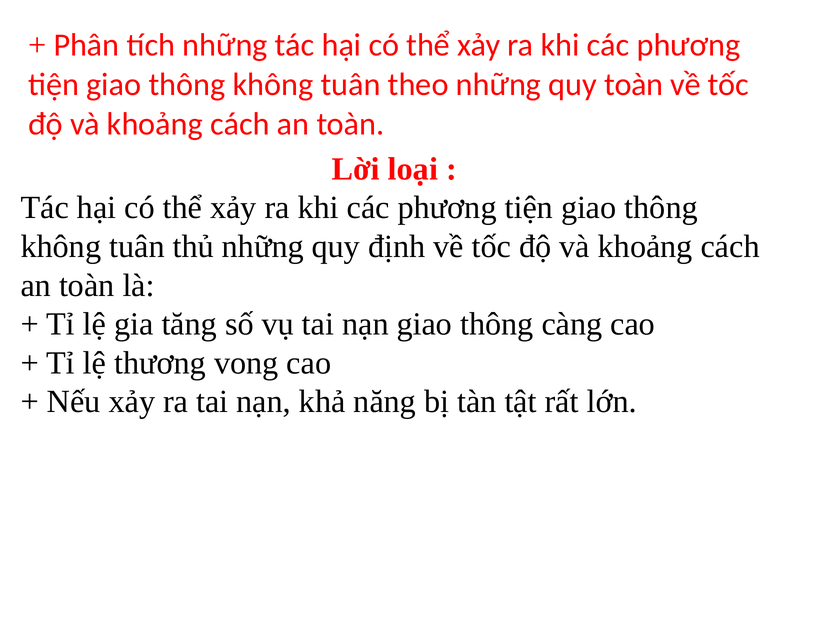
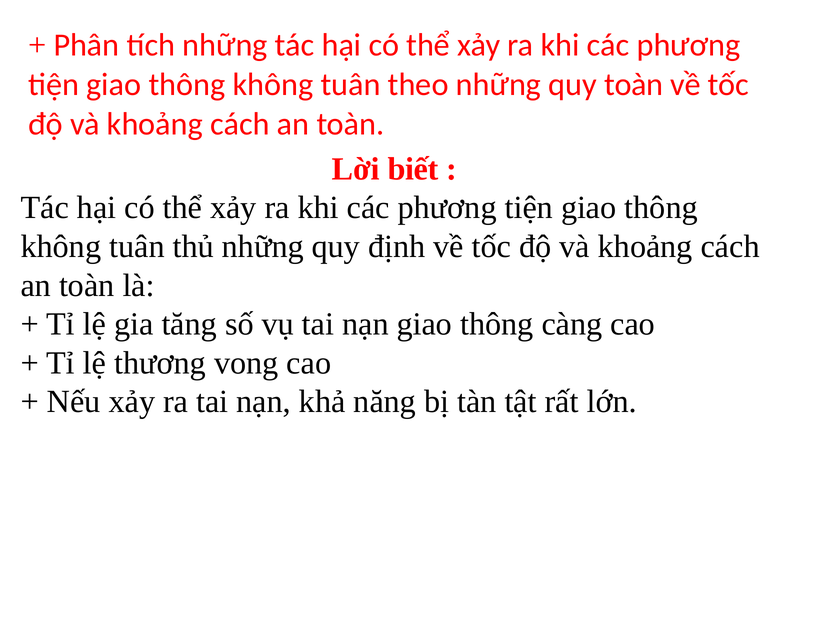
loại: loại -> biết
